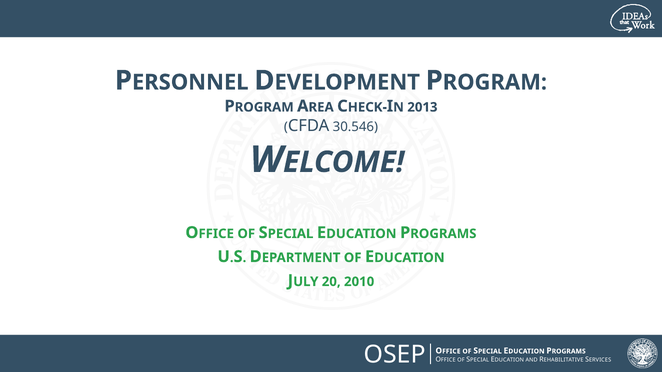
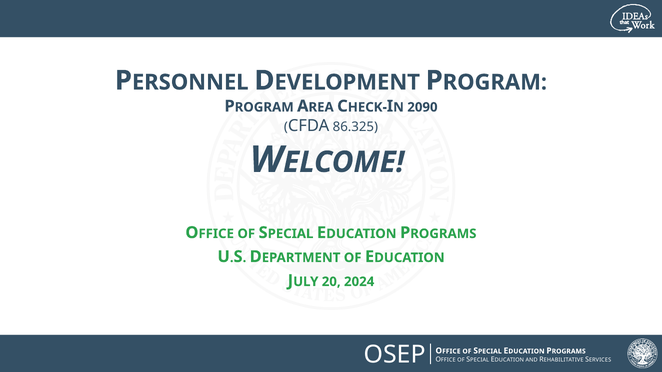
2013: 2013 -> 2090
30.546: 30.546 -> 86.325
2010: 2010 -> 2024
